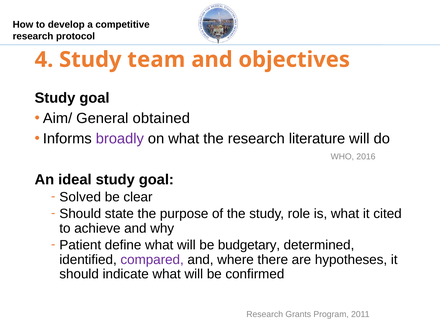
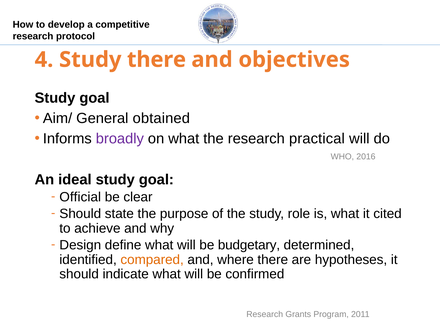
Study team: team -> there
literature: literature -> practical
Solved: Solved -> Official
Patient: Patient -> Design
compared colour: purple -> orange
